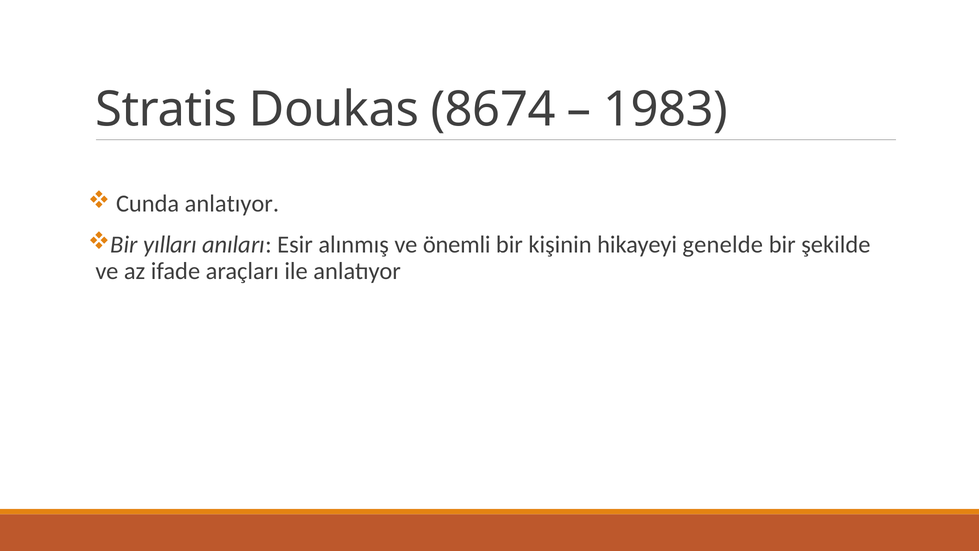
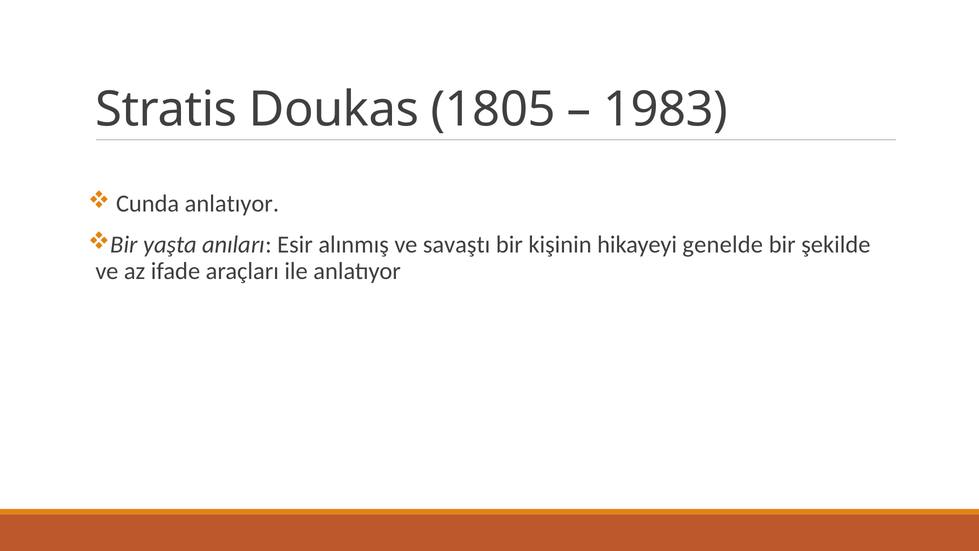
8674: 8674 -> 1805
yılları: yılları -> yaşta
önemli: önemli -> savaştı
